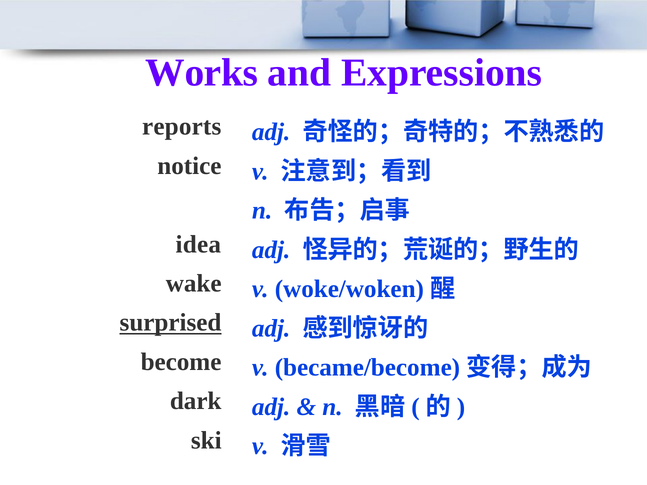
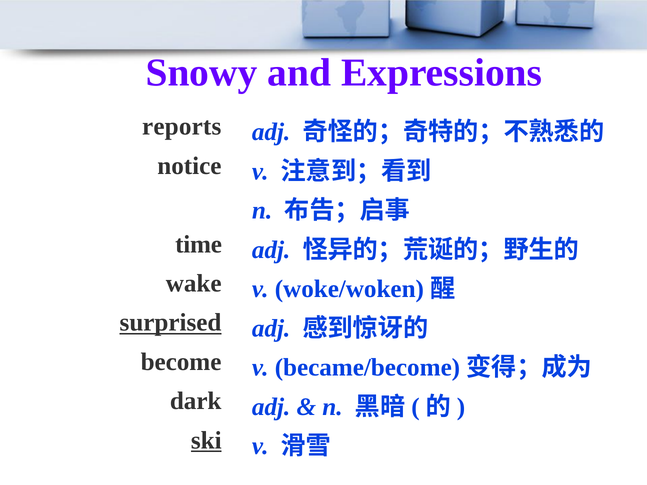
Works: Works -> Snowy
idea: idea -> time
ski underline: none -> present
